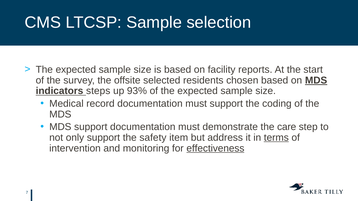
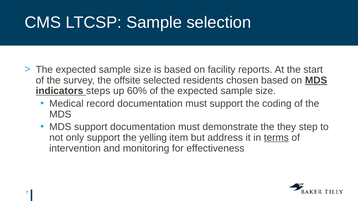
93%: 93% -> 60%
care: care -> they
safety: safety -> yelling
effectiveness underline: present -> none
